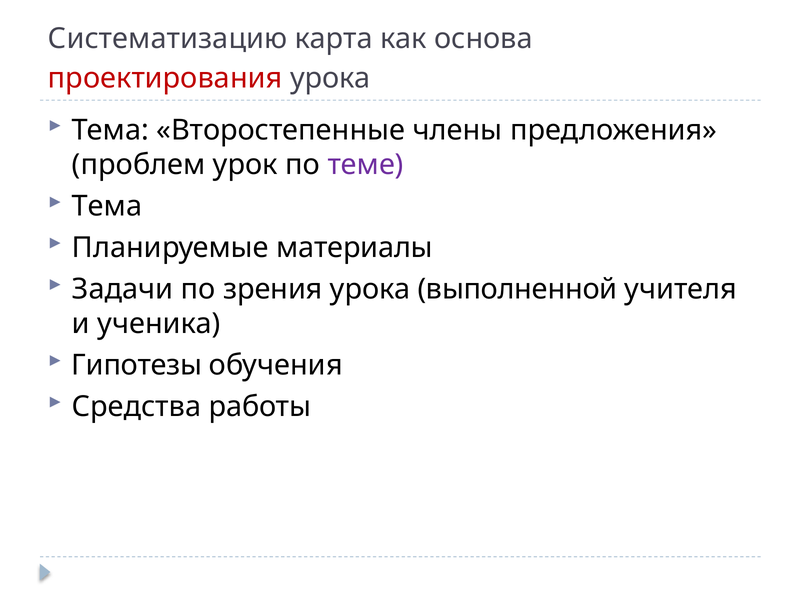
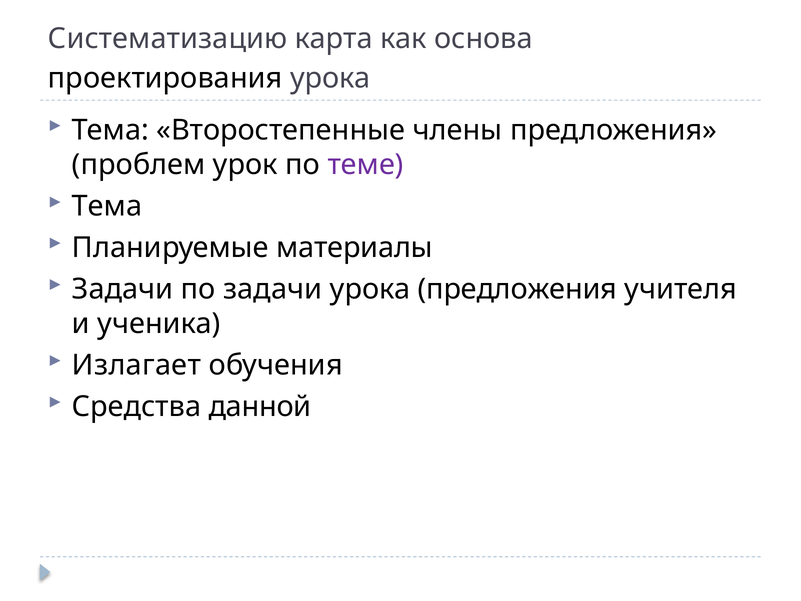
проектирования colour: red -> black
по зрения: зрения -> задачи
урока выполненной: выполненной -> предложения
Гипотезы: Гипотезы -> Излагает
работы: работы -> данной
